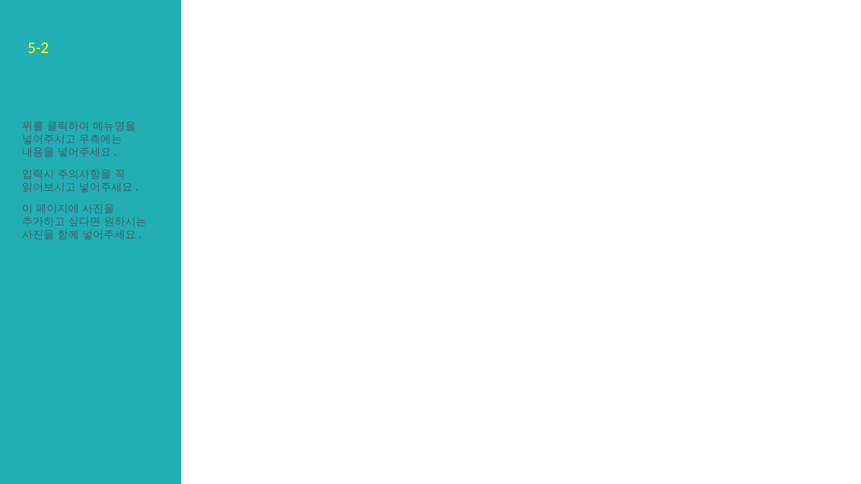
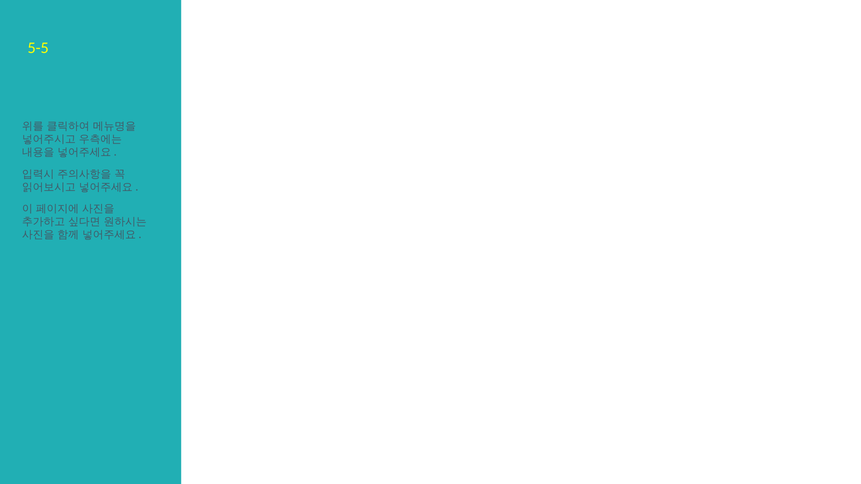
5-2: 5-2 -> 5-5
